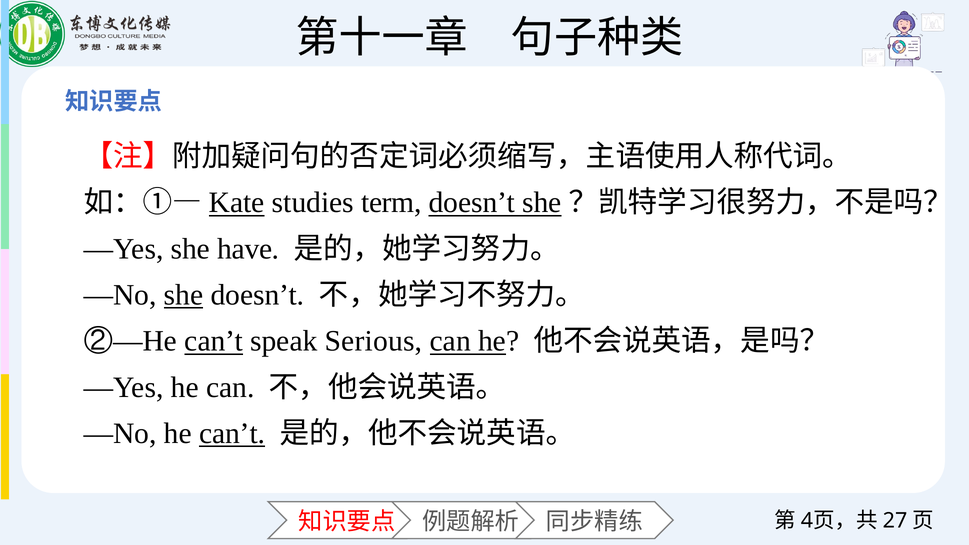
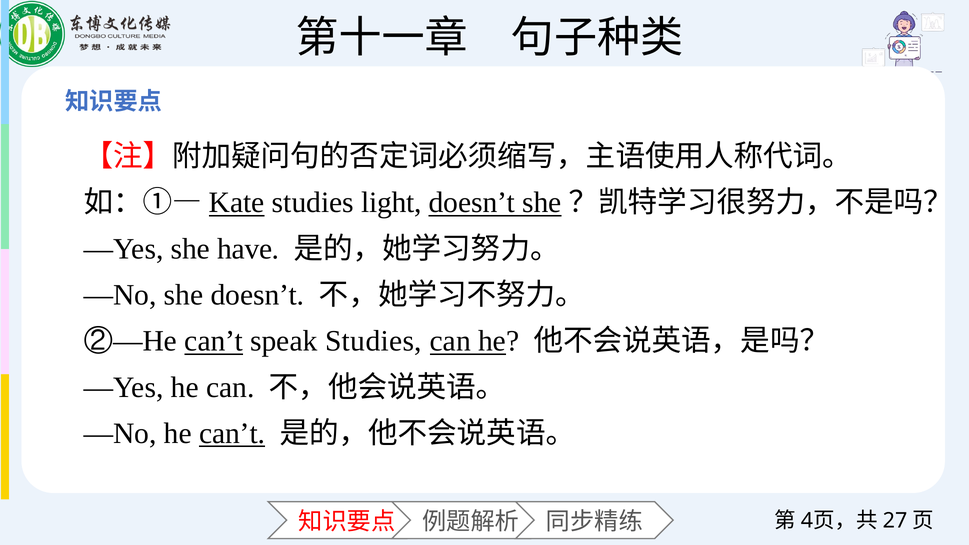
term: term -> light
she at (184, 295) underline: present -> none
speak Serious: Serious -> Studies
